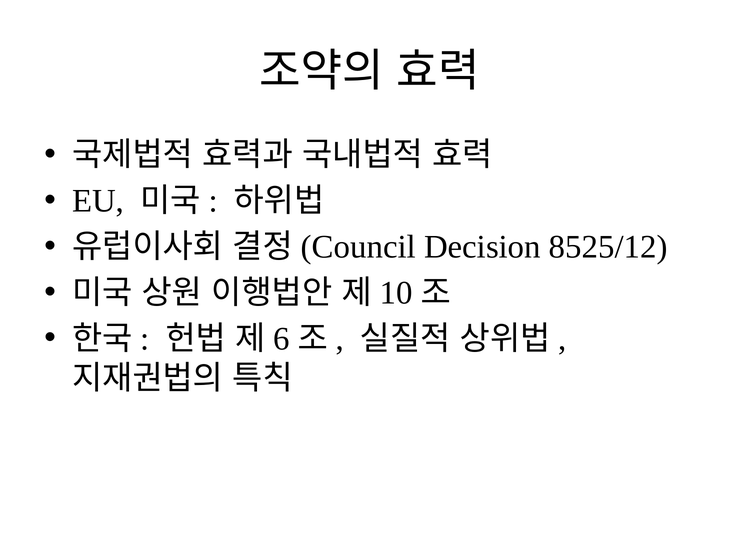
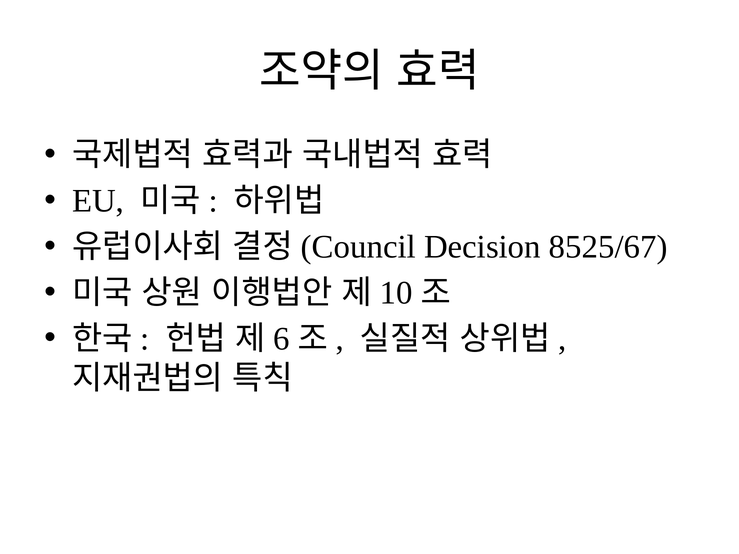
8525/12: 8525/12 -> 8525/67
